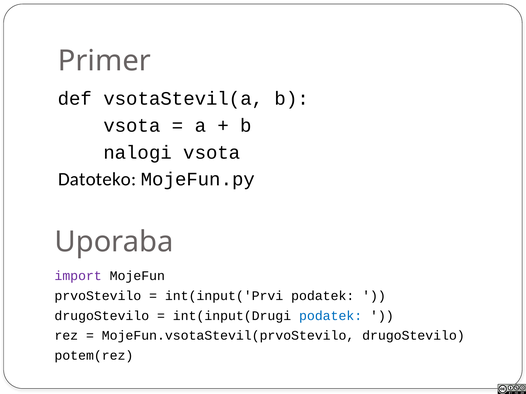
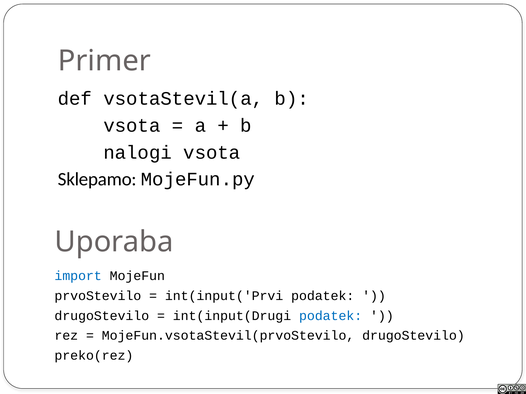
Datoteko: Datoteko -> Sklepamo
import colour: purple -> blue
potem(rez: potem(rez -> preko(rez
